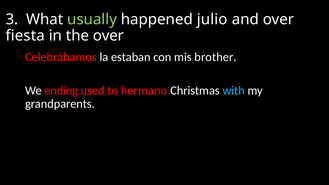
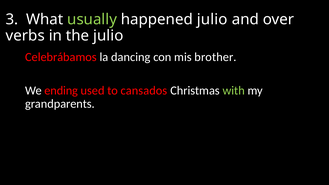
fiesta: fiesta -> verbs
the over: over -> julio
estaban: estaban -> dancing
hermano: hermano -> cansados
with colour: light blue -> light green
